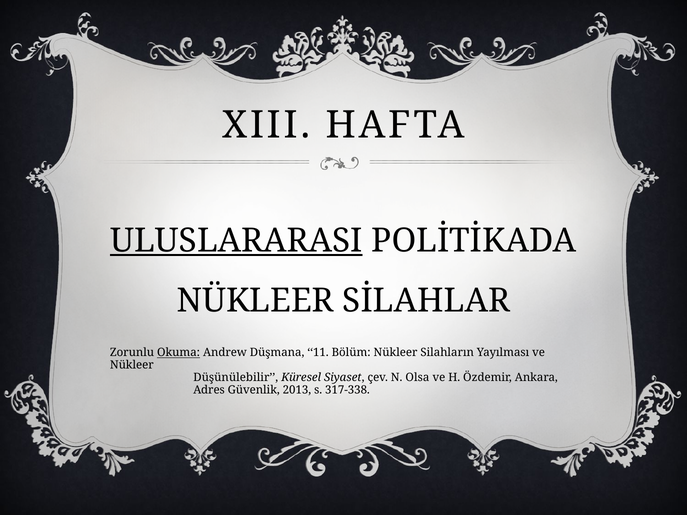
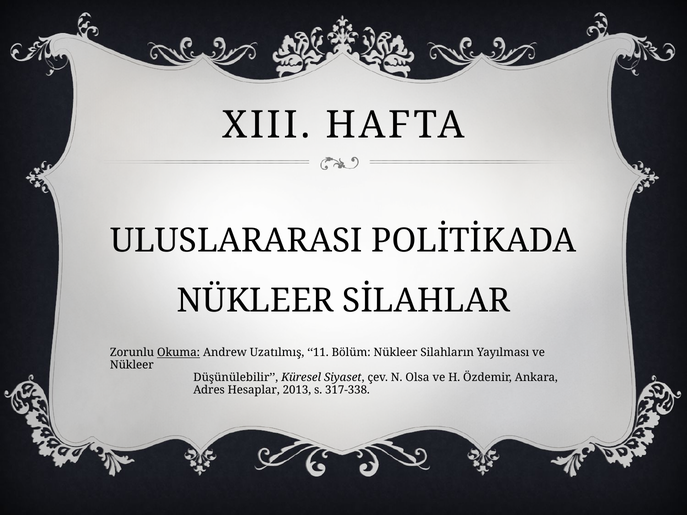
ULUSLARARASI underline: present -> none
Düşmana: Düşmana -> Uzatılmış
Güvenlik: Güvenlik -> Hesaplar
